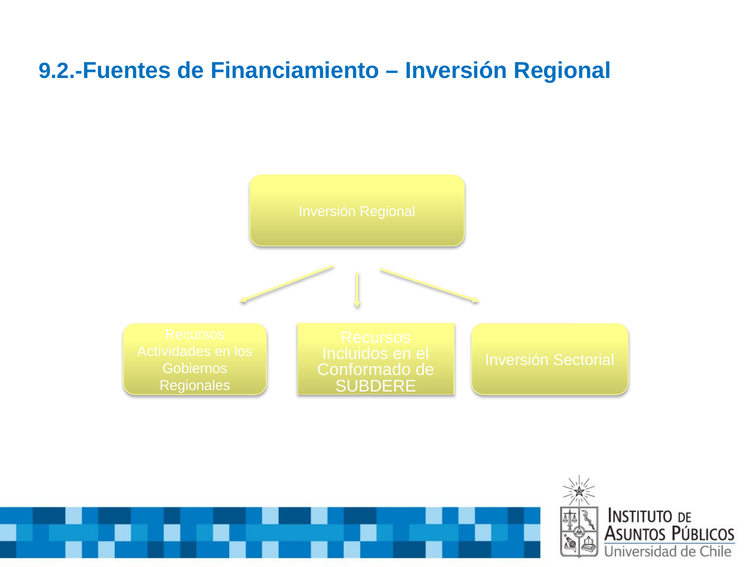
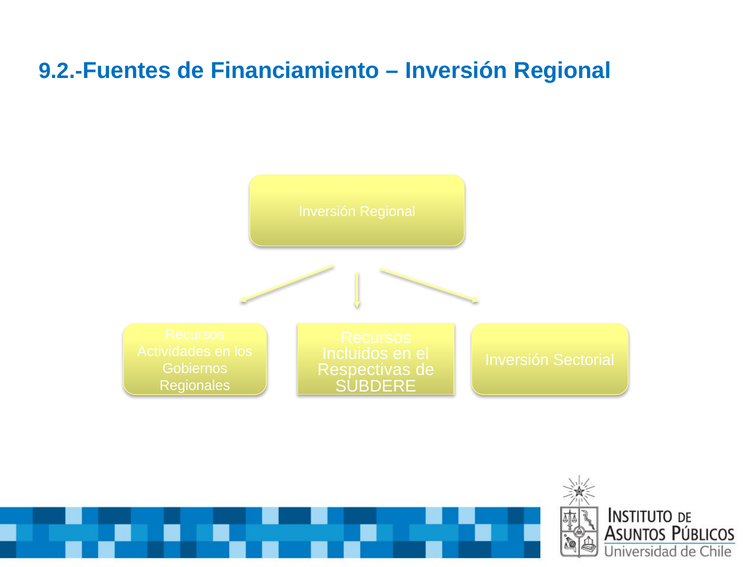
Conformado: Conformado -> Respectivas
